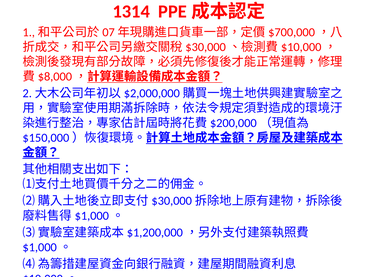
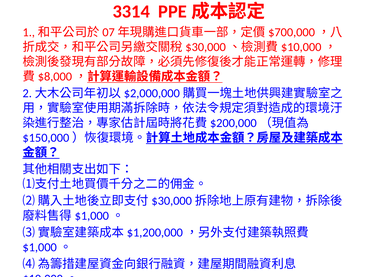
1314: 1314 -> 3314
